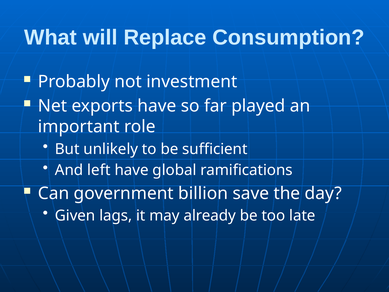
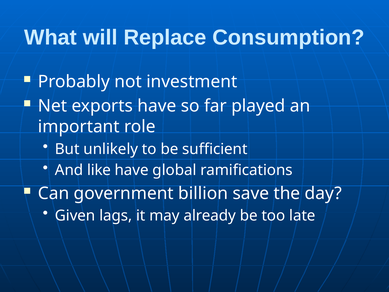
left: left -> like
